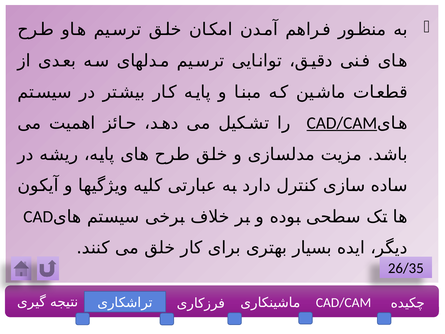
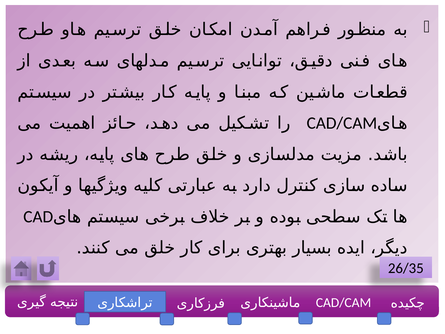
CAD/CAM at (342, 123) underline: present -> none
